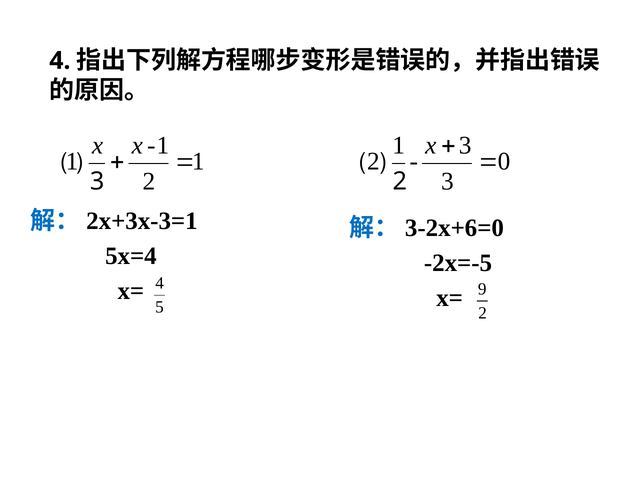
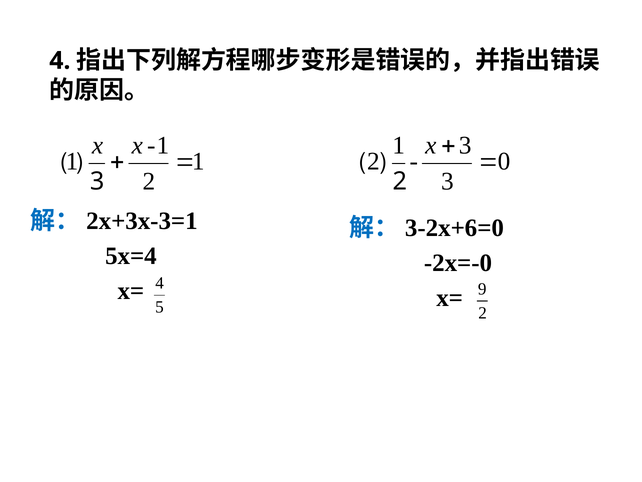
-2x=-5: -2x=-5 -> -2x=-0
